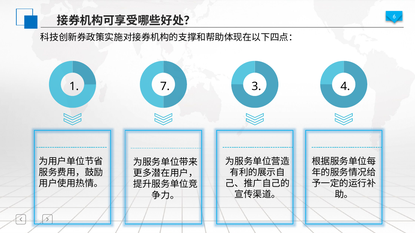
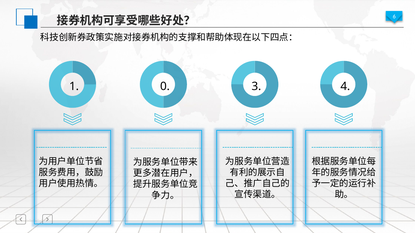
7: 7 -> 0
